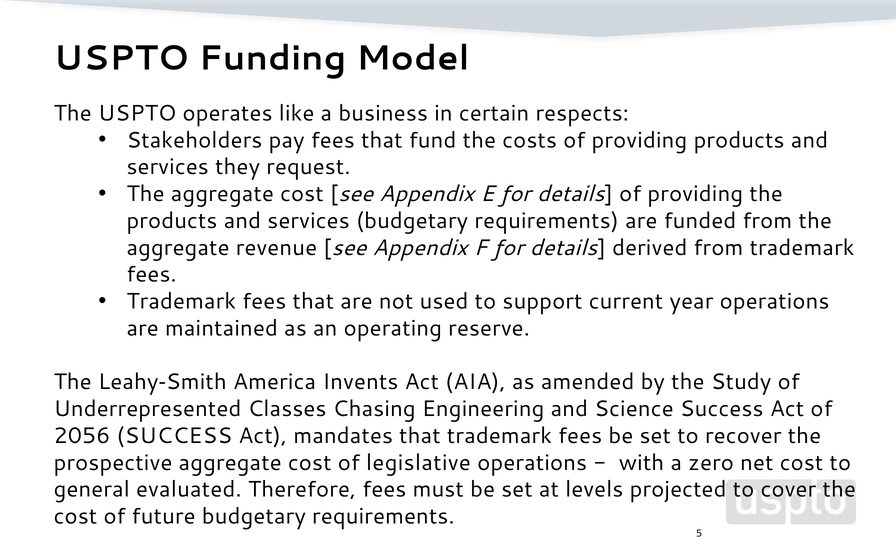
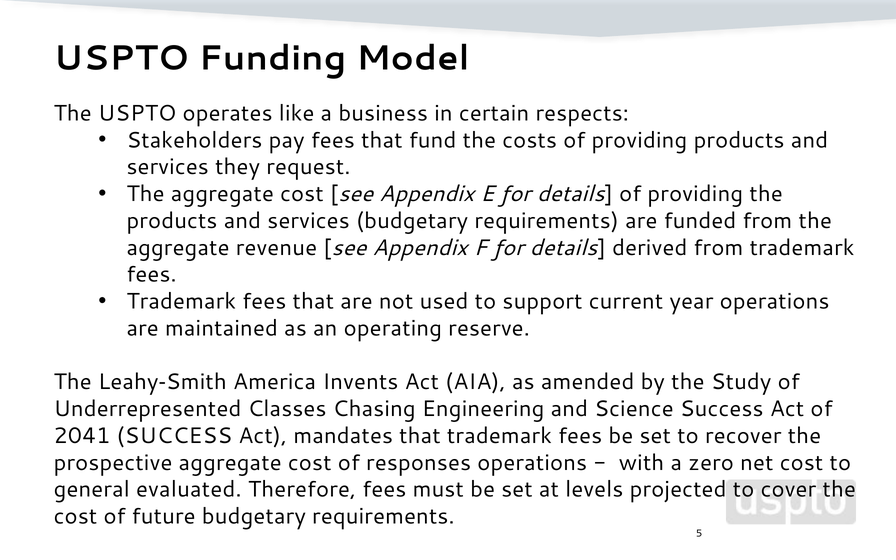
2056: 2056 -> 2041
legislative: legislative -> responses
